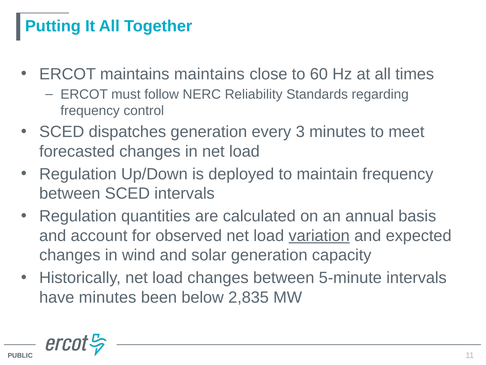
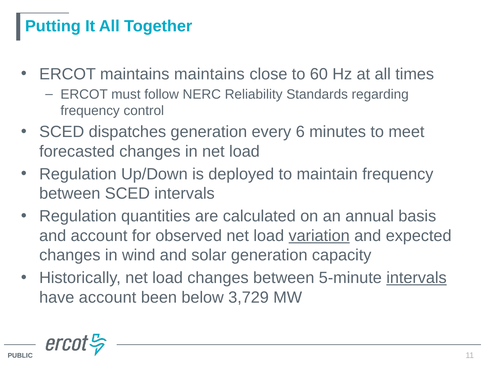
3: 3 -> 6
intervals at (417, 278) underline: none -> present
have minutes: minutes -> account
2,835: 2,835 -> 3,729
